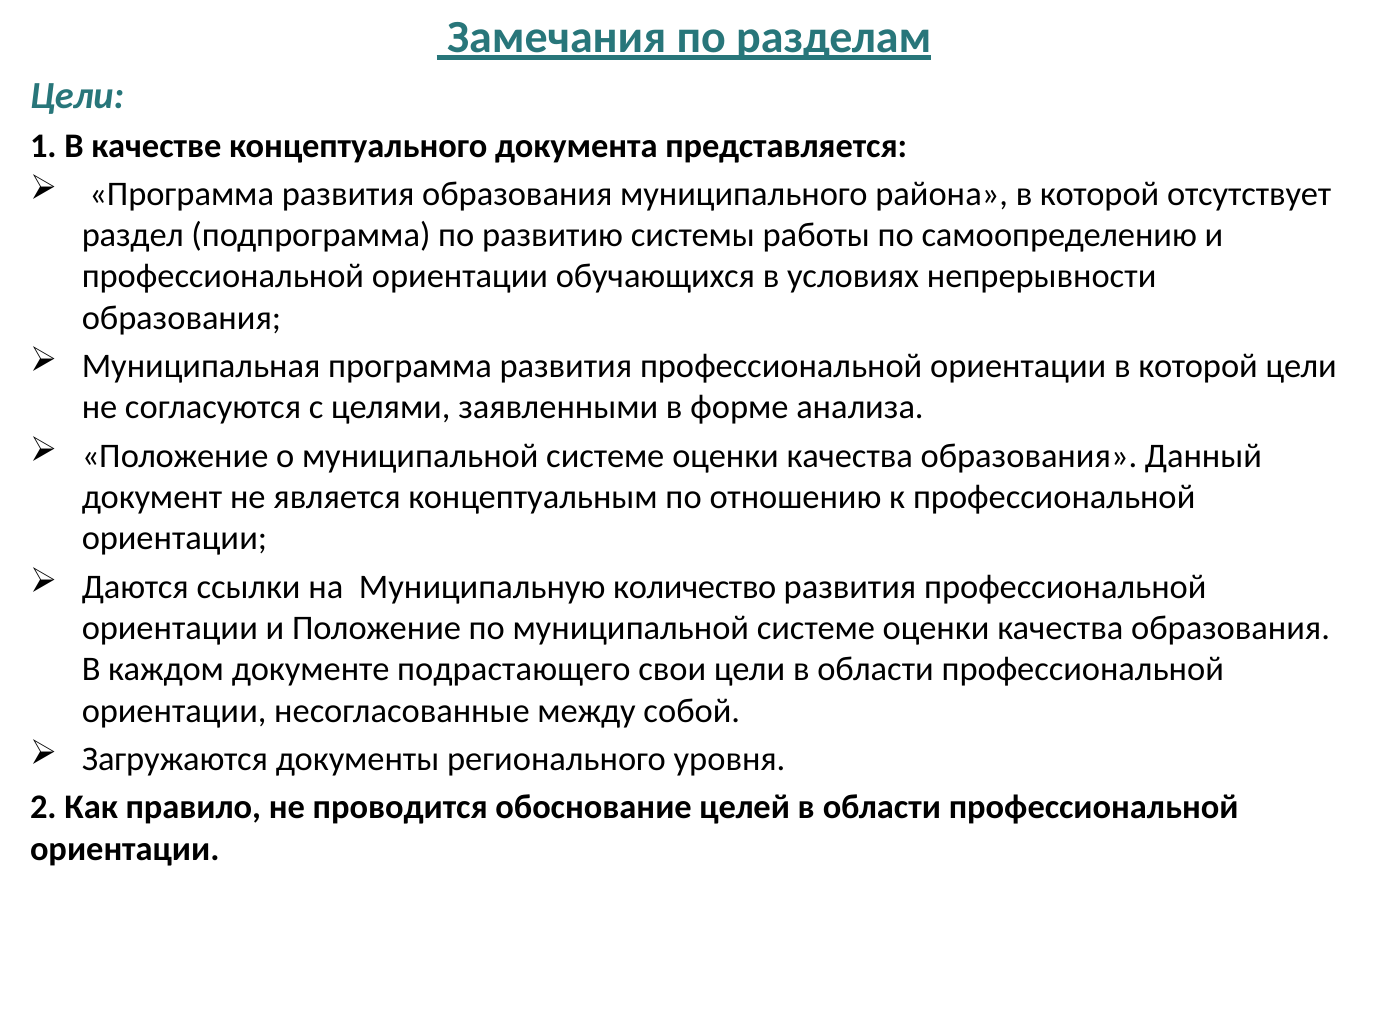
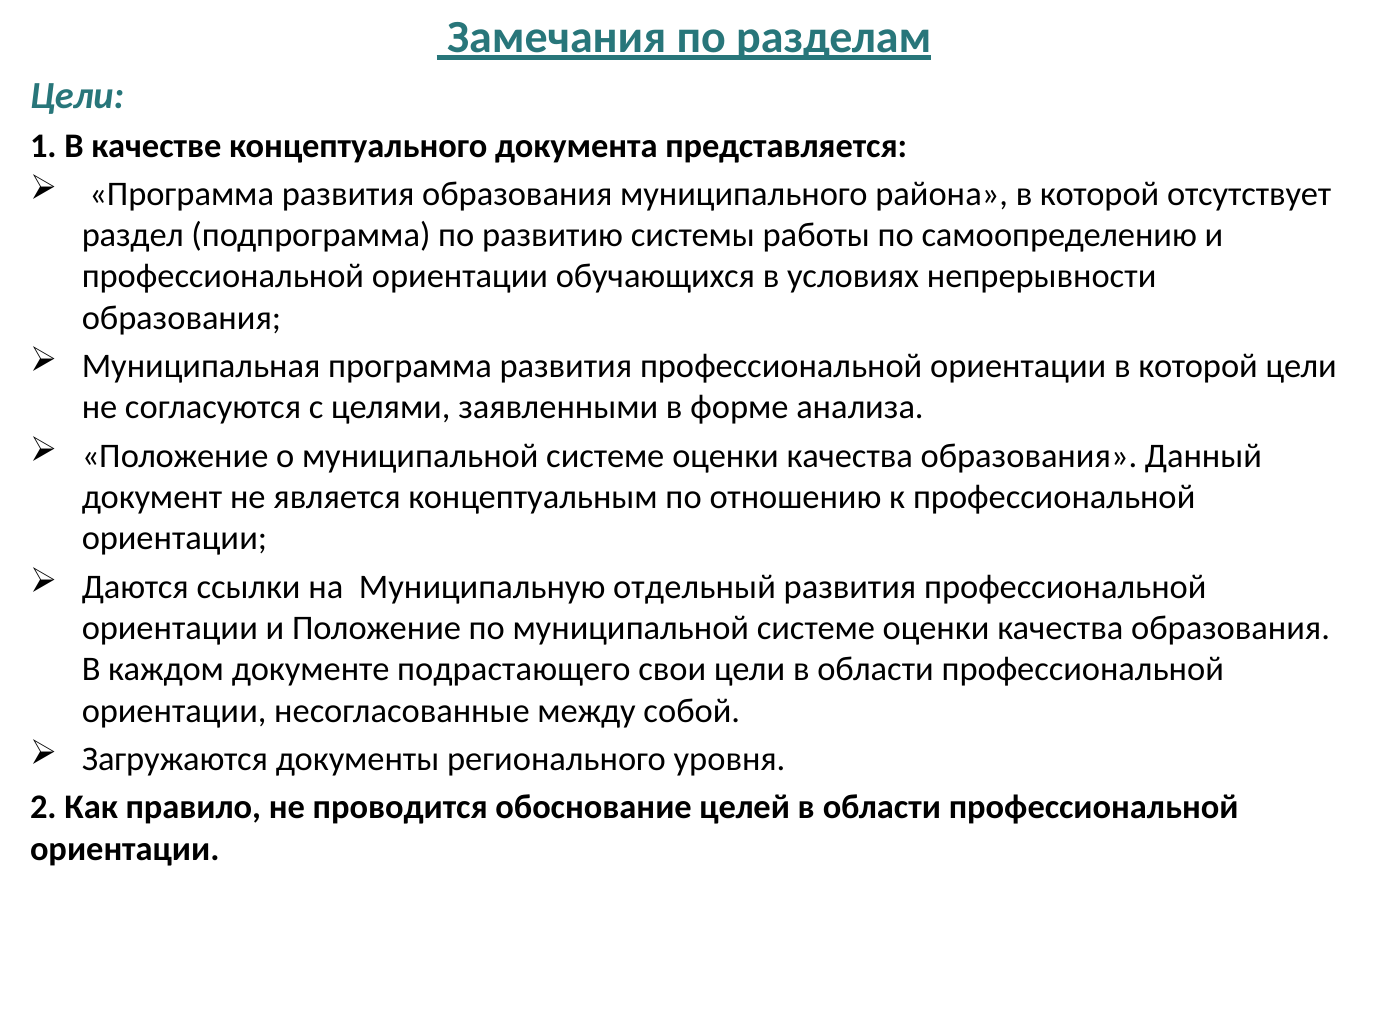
количество: количество -> отдельный
